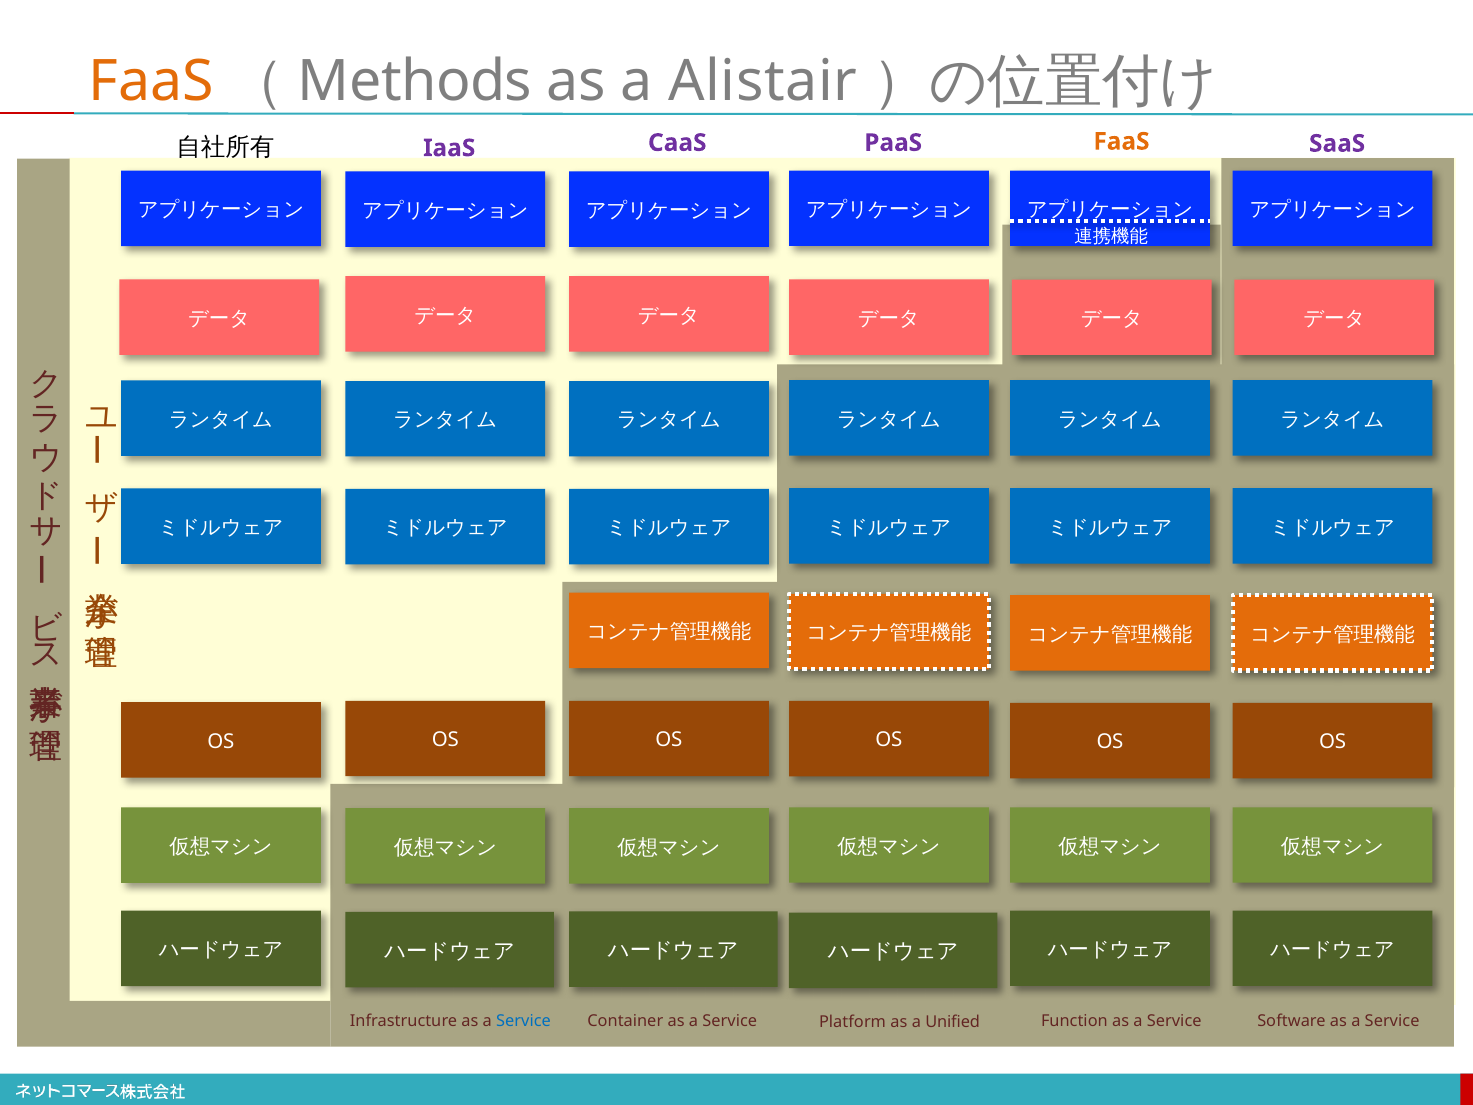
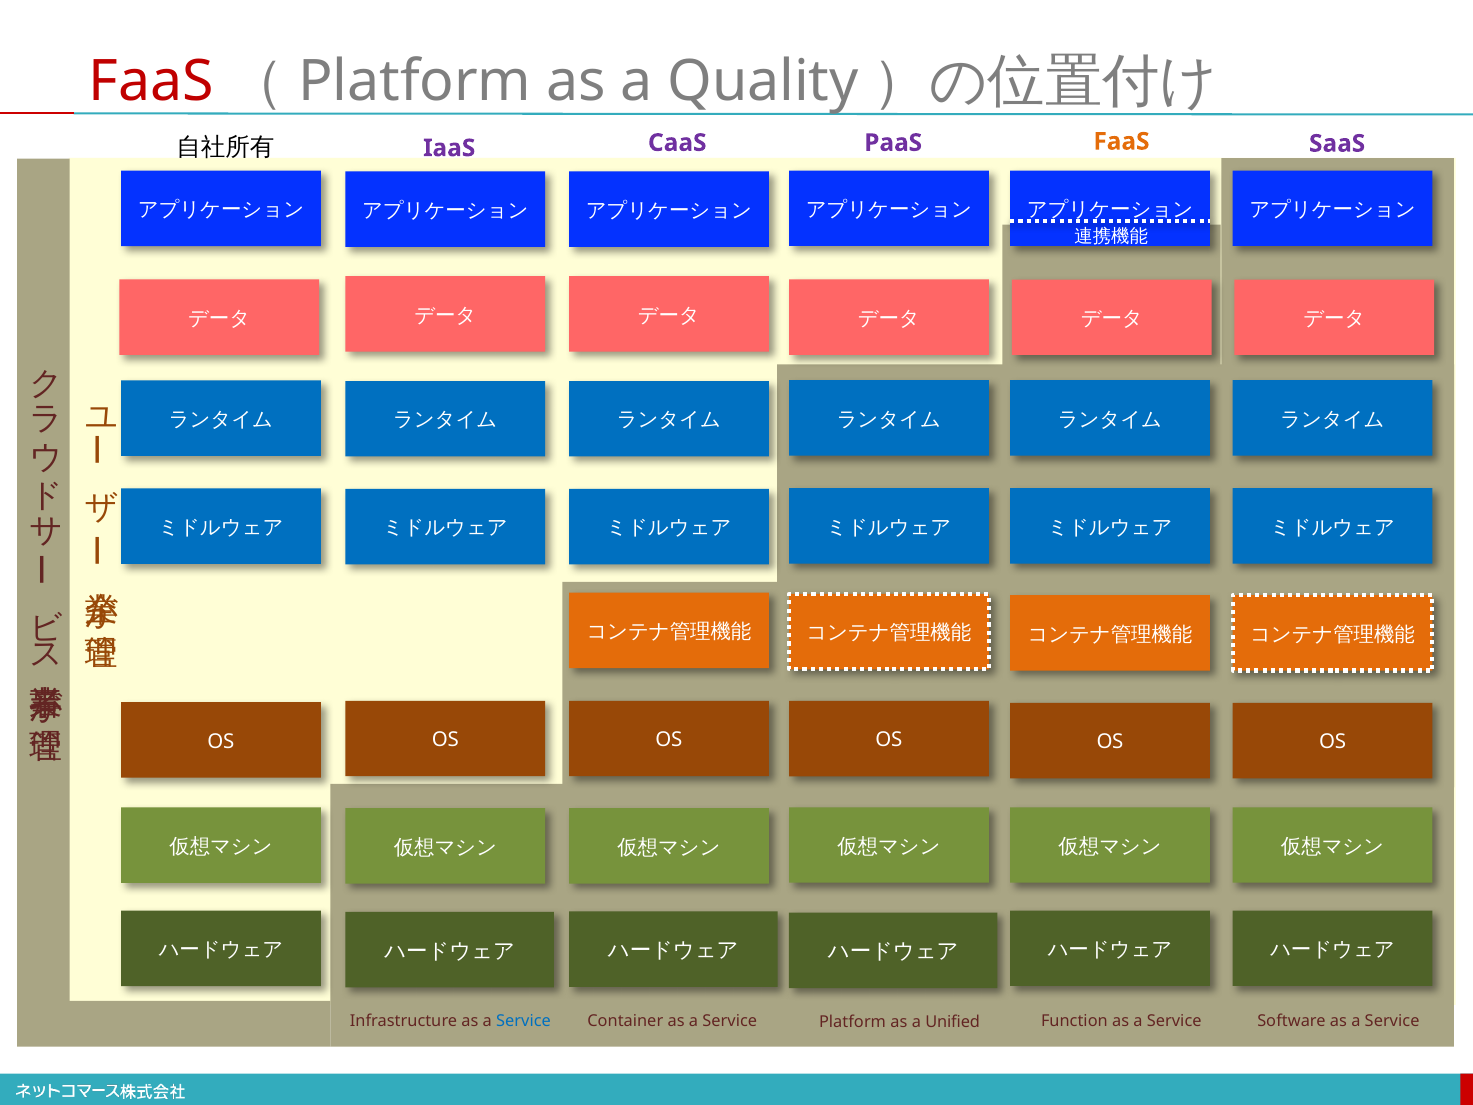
FaaS at (151, 82) colour: orange -> red
Methods at (415, 82): Methods -> Platform
Alistair: Alistair -> Quality
